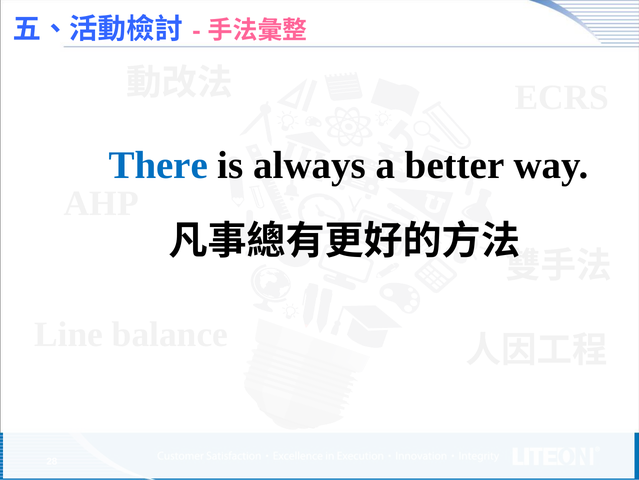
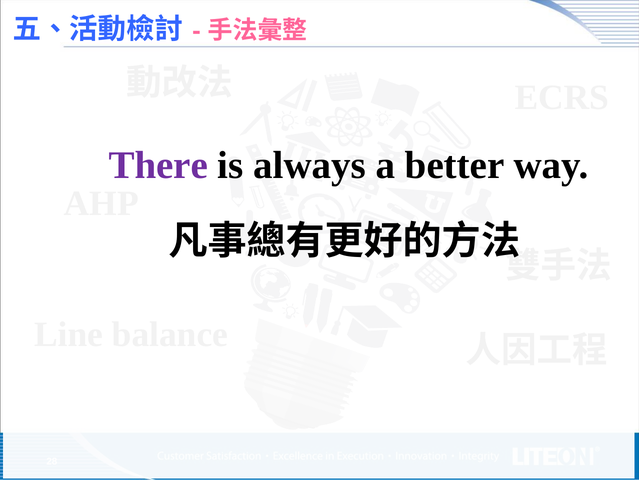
There colour: blue -> purple
